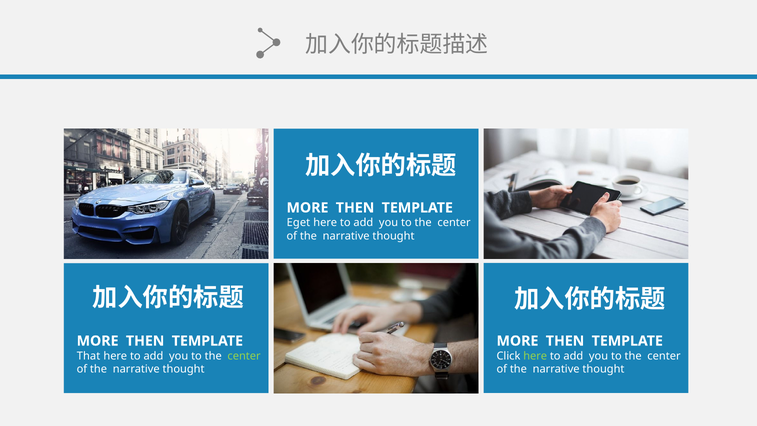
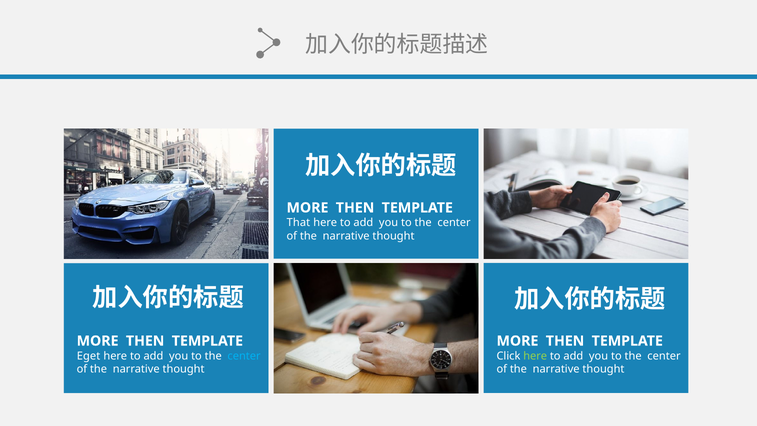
Eget: Eget -> That
That: That -> Eget
center at (244, 356) colour: light green -> light blue
